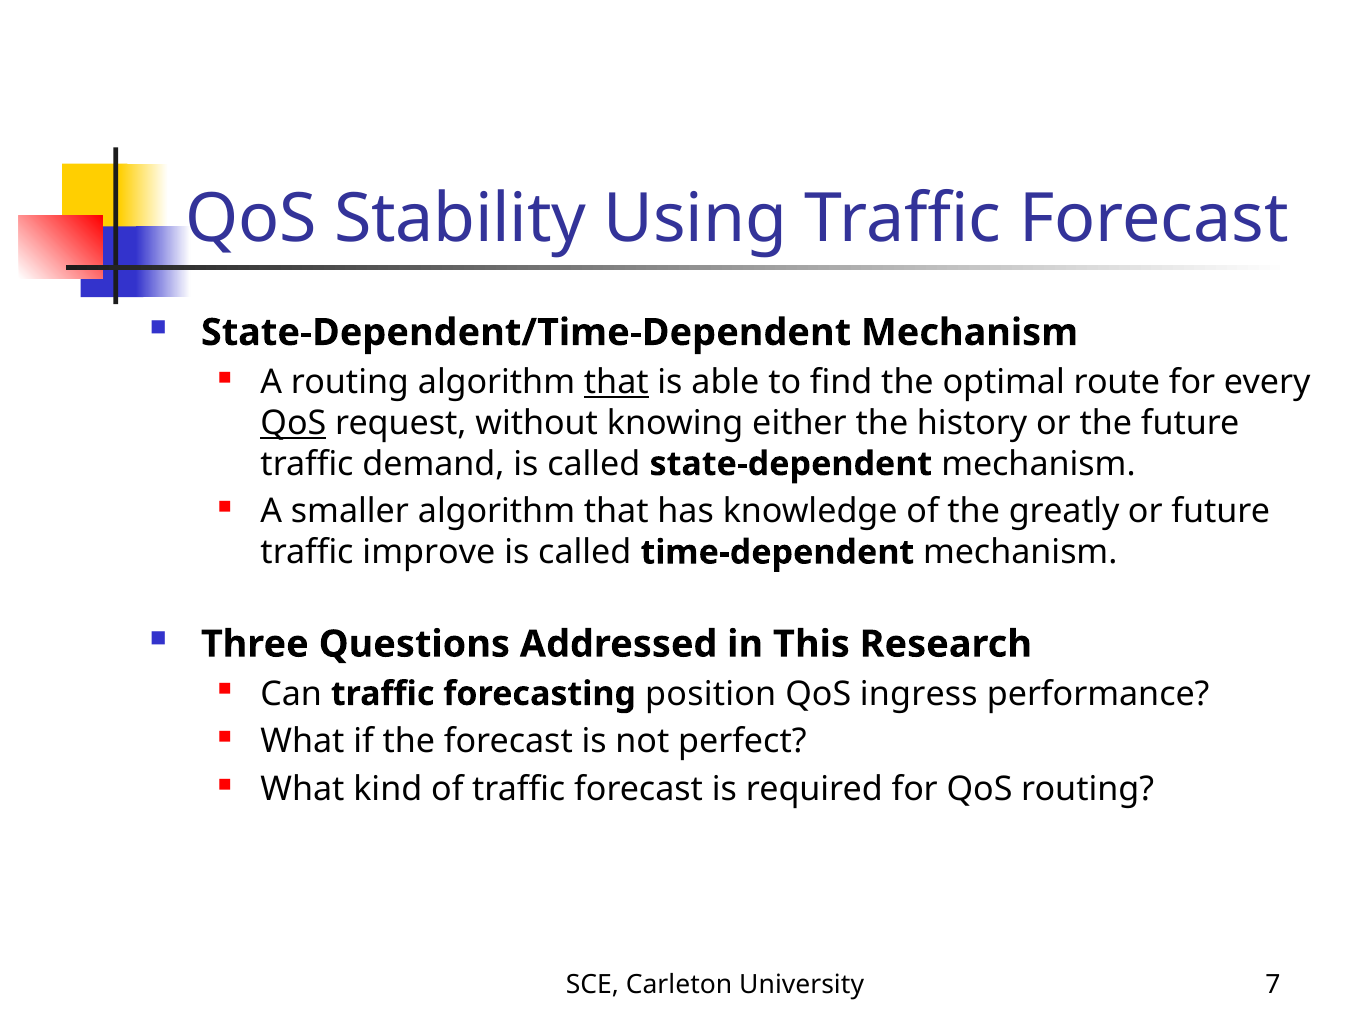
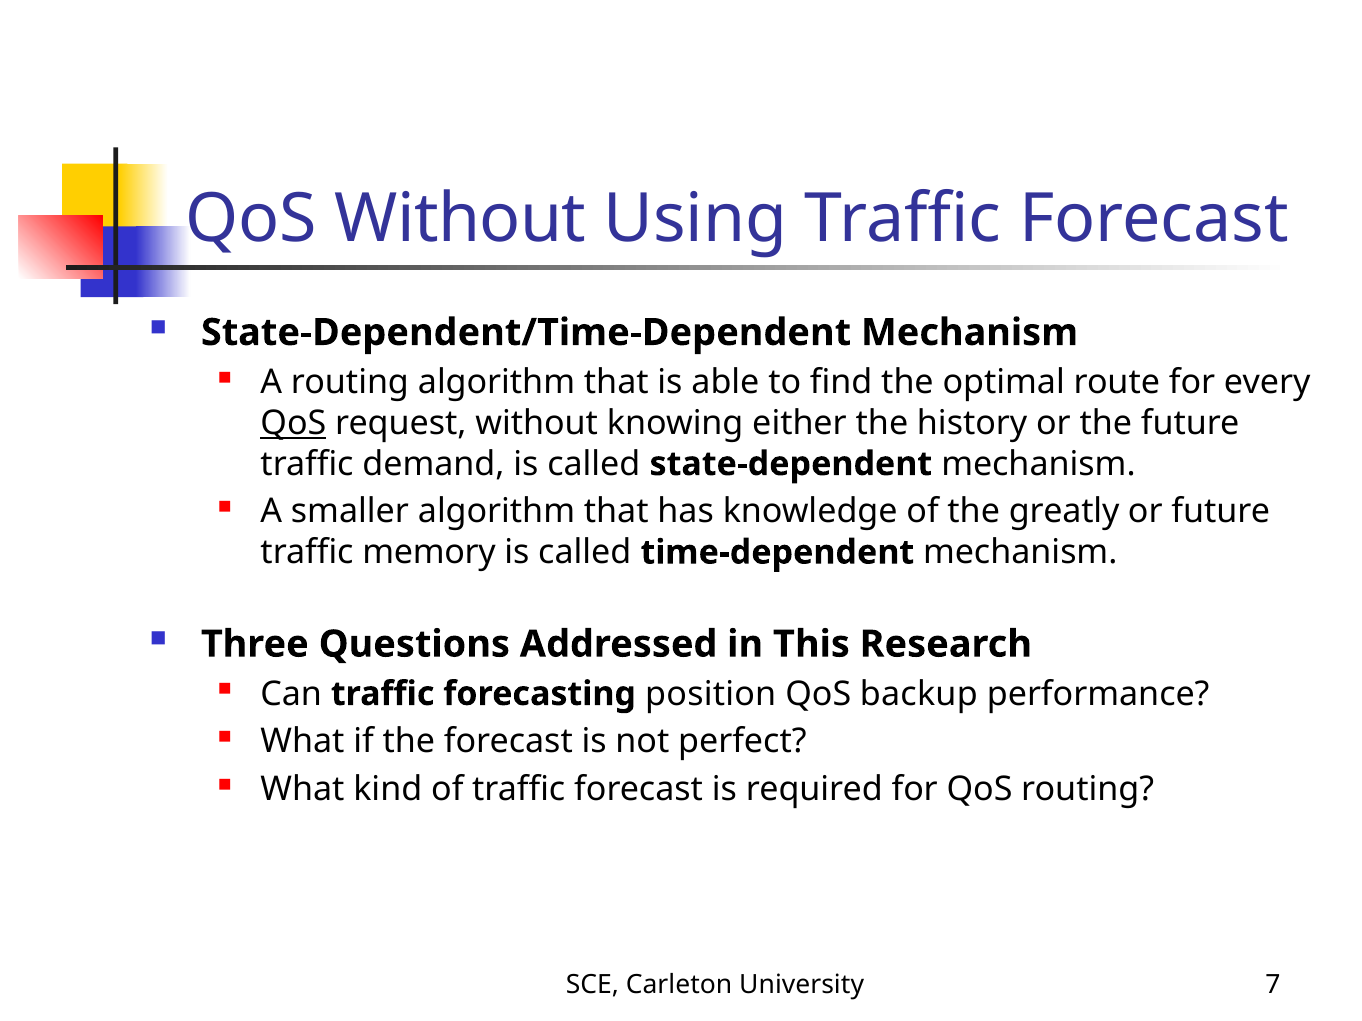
QoS Stability: Stability -> Without
that at (616, 382) underline: present -> none
improve: improve -> memory
ingress: ingress -> backup
